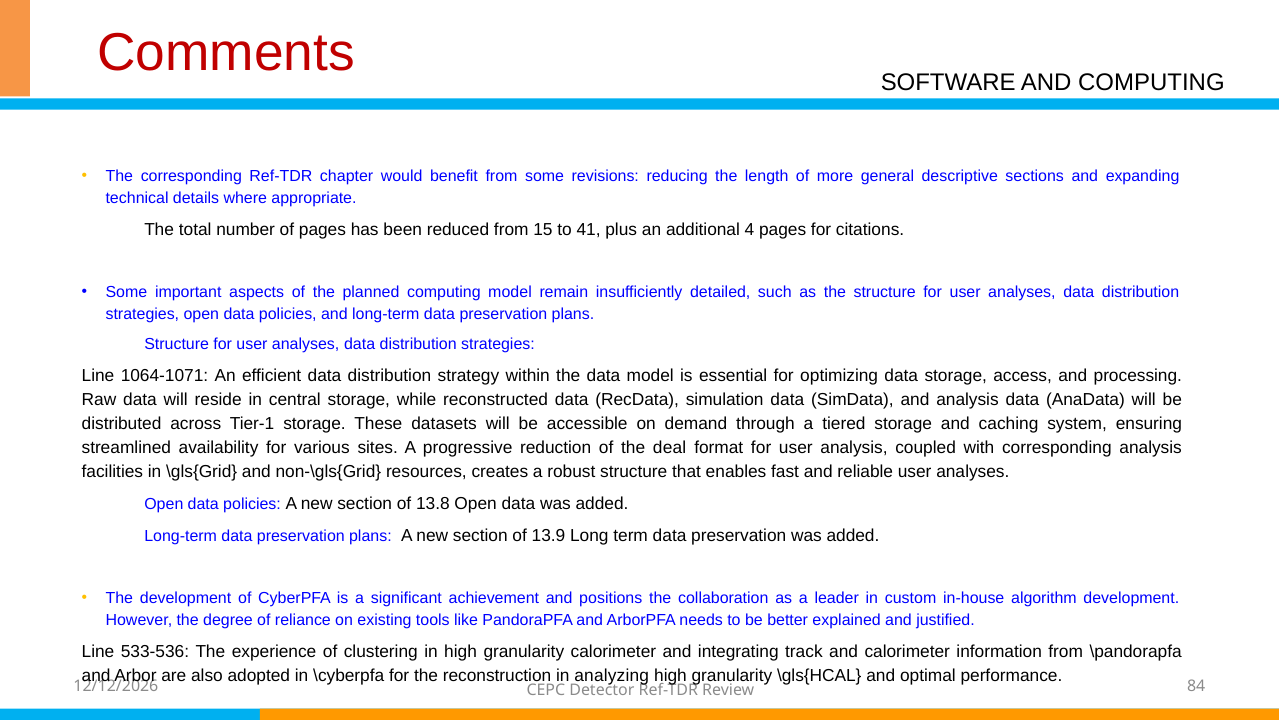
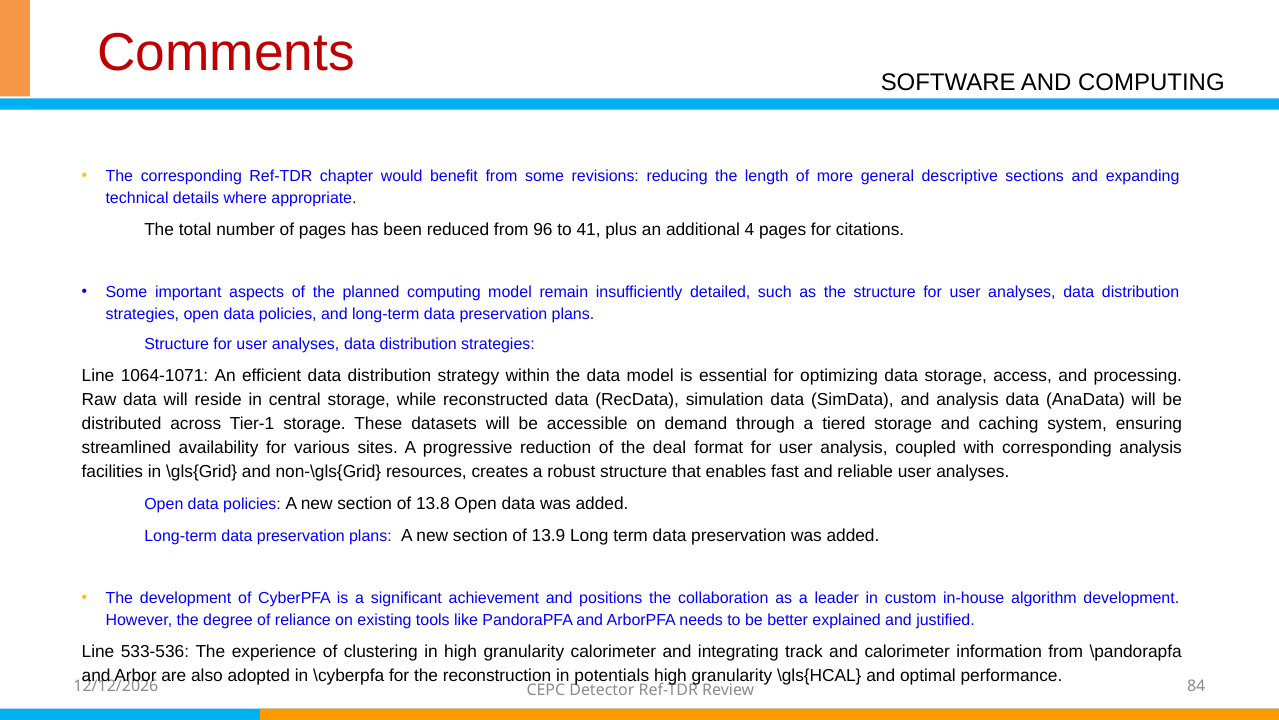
15: 15 -> 96
analyzing: analyzing -> potentials
